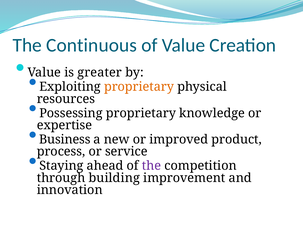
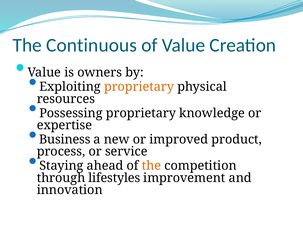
greater: greater -> owners
the at (152, 166) colour: purple -> orange
building: building -> lifestyles
